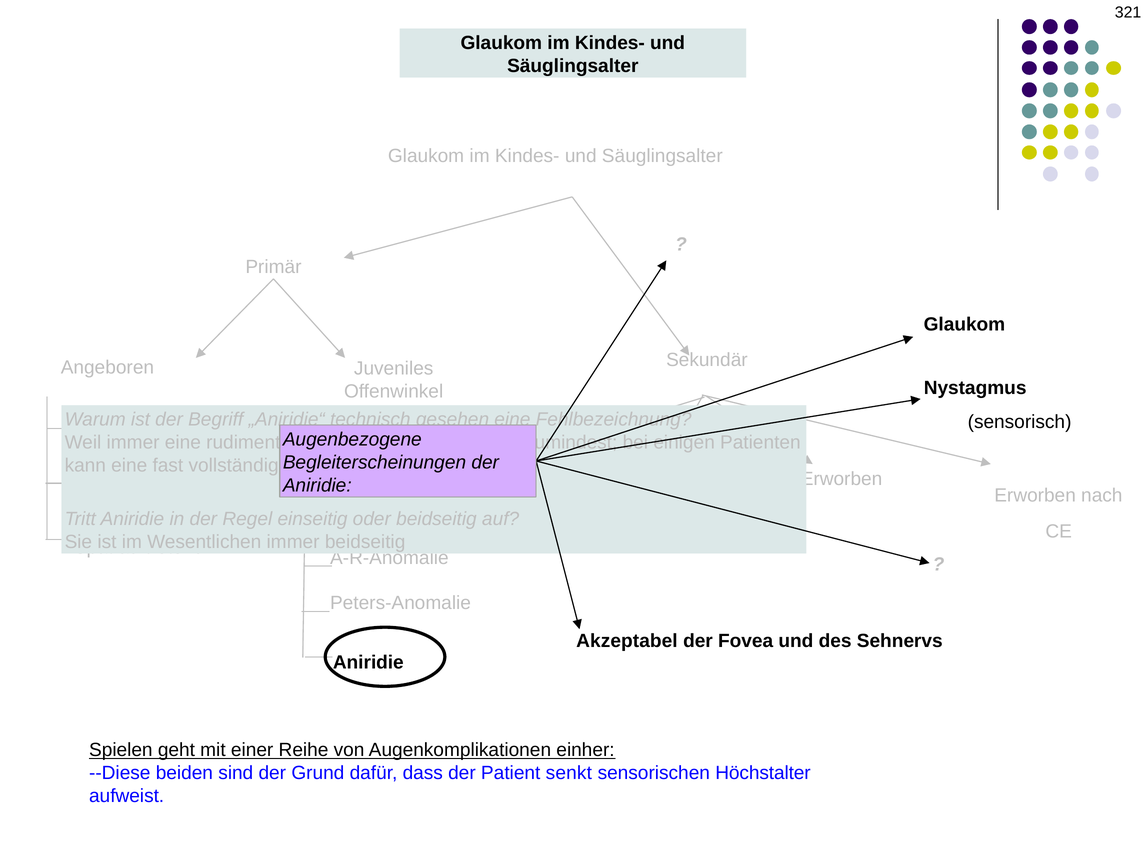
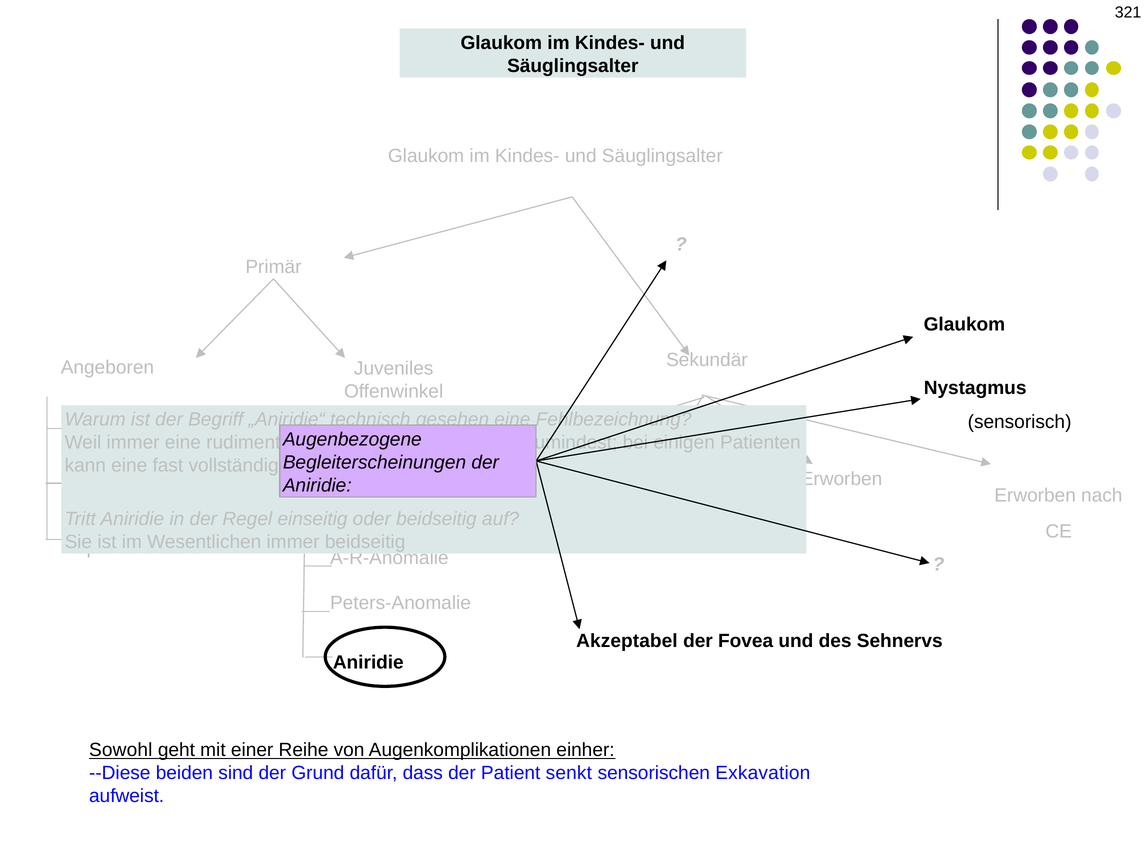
Spielen: Spielen -> Sowohl
Höchstalter: Höchstalter -> Exkavation
